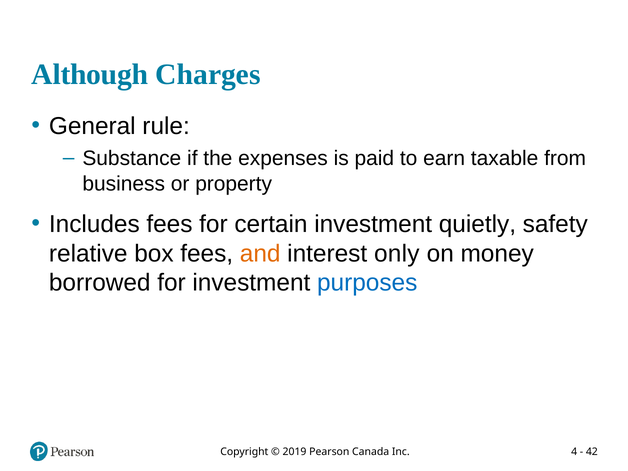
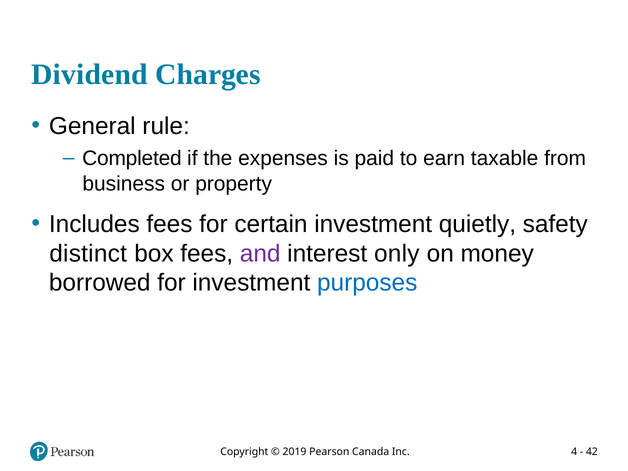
Although: Although -> Dividend
Substance: Substance -> Completed
relative: relative -> distinct
and colour: orange -> purple
